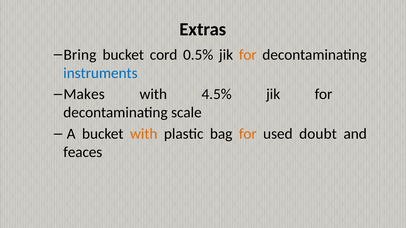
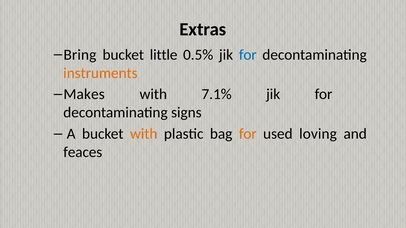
cord: cord -> little
for at (248, 55) colour: orange -> blue
instruments colour: blue -> orange
4.5%: 4.5% -> 7.1%
scale: scale -> signs
doubt: doubt -> loving
